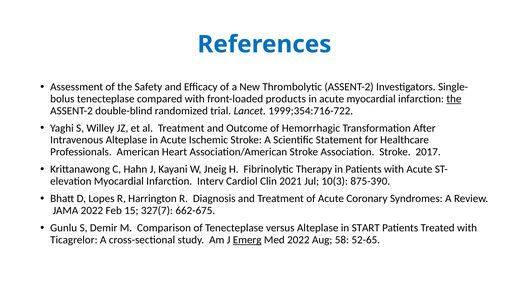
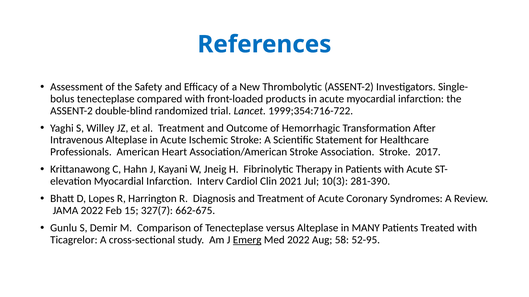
the at (454, 99) underline: present -> none
875-390: 875-390 -> 281-390
START: START -> MANY
52-65: 52-65 -> 52-95
